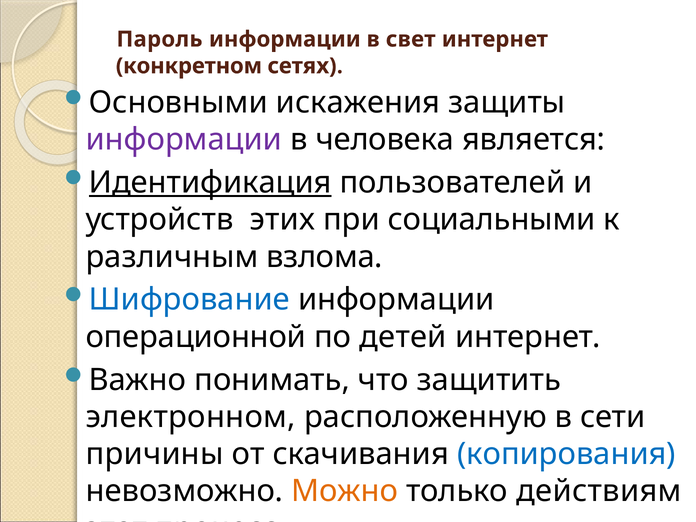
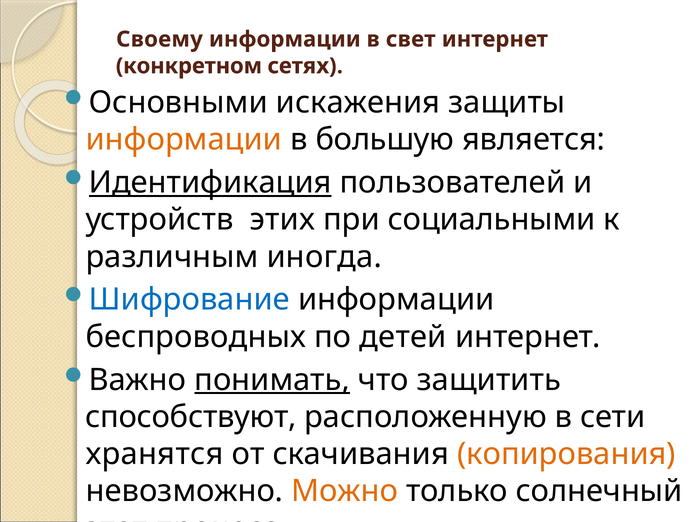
Пароль: Пароль -> Своему
информации at (184, 140) colour: purple -> orange
человека: человека -> большую
взлома: взлома -> иногда
операционной: операционной -> беспроводных
понимать underline: none -> present
электронном: электронном -> способствуют
причины: причины -> хранятся
копирования colour: blue -> orange
действиям: действиям -> солнечный
